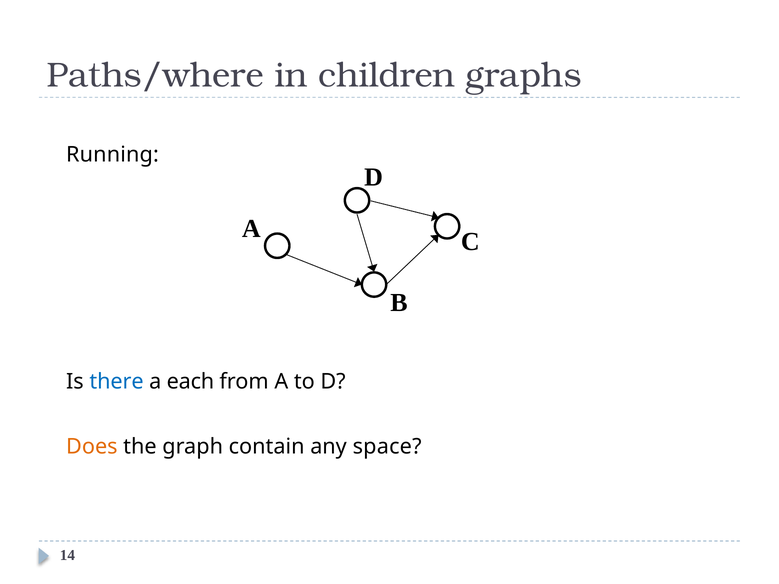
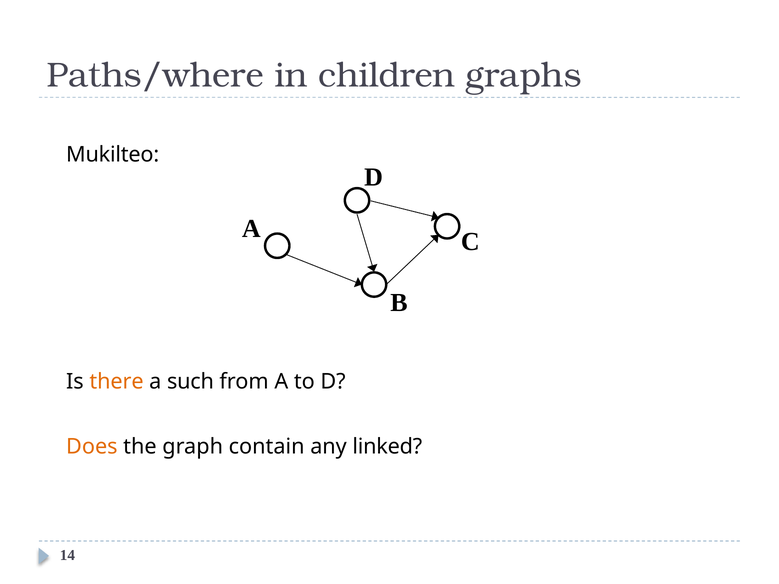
Running: Running -> Mukilteo
there colour: blue -> orange
each: each -> such
space: space -> linked
